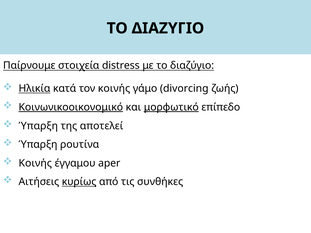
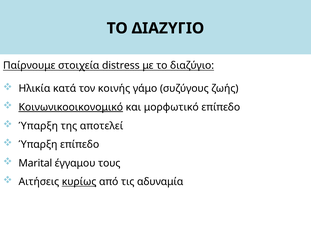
Ηλικία underline: present -> none
divorcing: divorcing -> συζύγους
μορφωτικό underline: present -> none
Ύπαρξη ρουτίνα: ρουτίνα -> επίπεδο
Κοινής at (35, 163): Κοινής -> Marital
aper: aper -> τους
συνθήκες: συνθήκες -> αδυναμία
